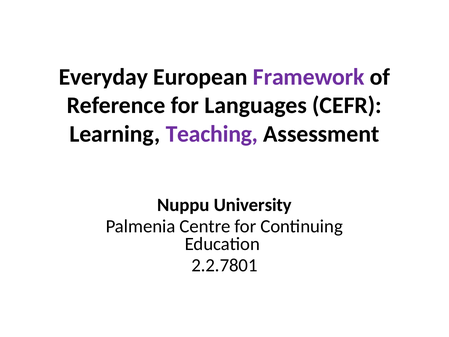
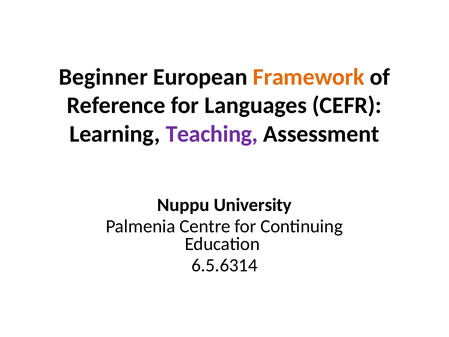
Everyday: Everyday -> Beginner
Framework colour: purple -> orange
2.2.7801: 2.2.7801 -> 6.5.6314
